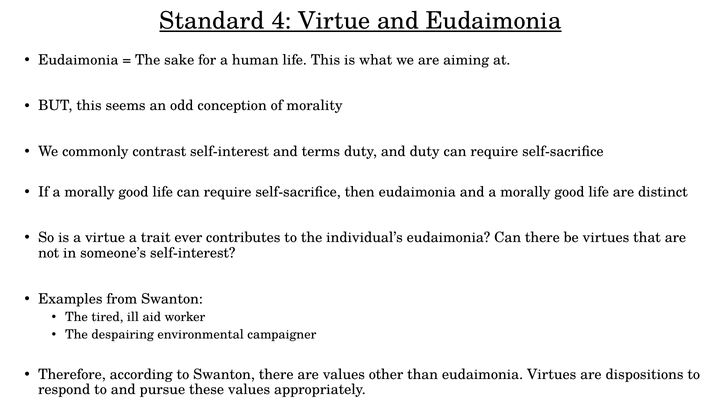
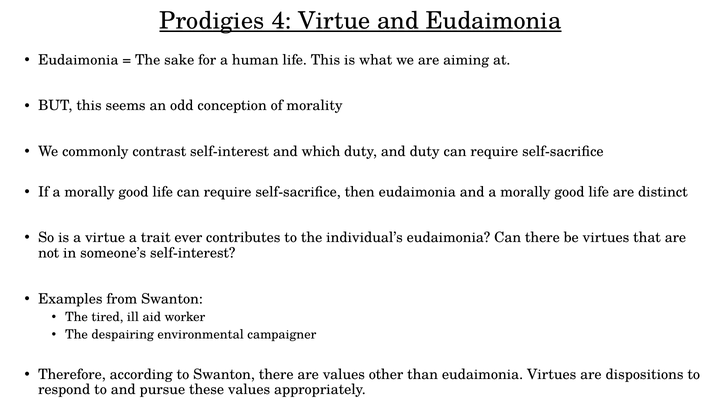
Standard: Standard -> Prodigies
terms: terms -> which
